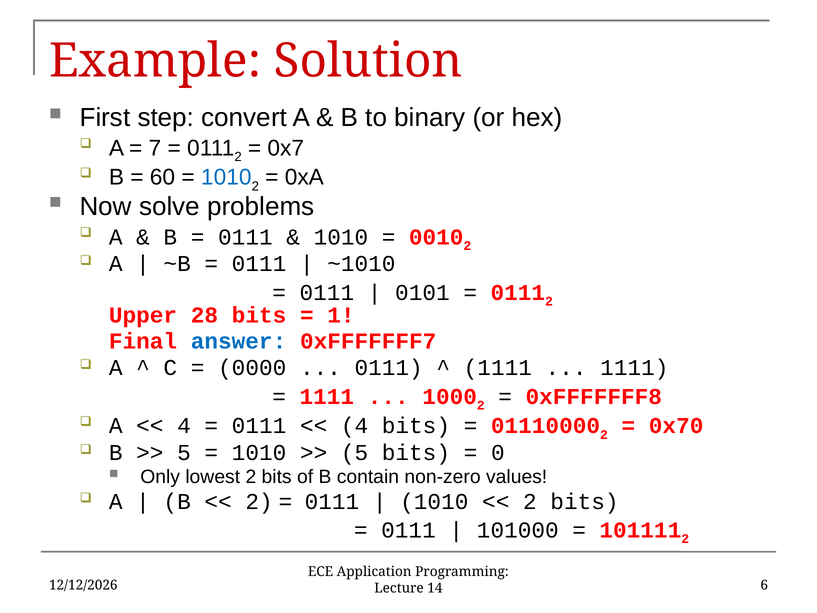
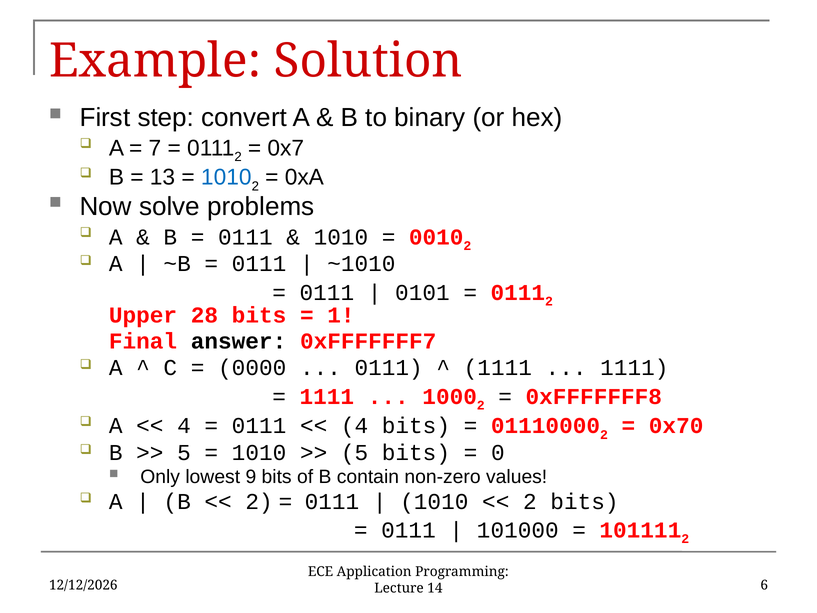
60: 60 -> 13
answer colour: blue -> black
lowest 2: 2 -> 9
